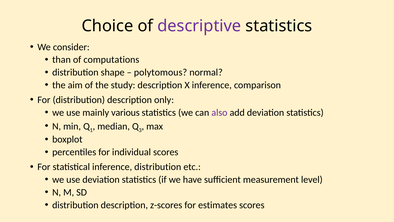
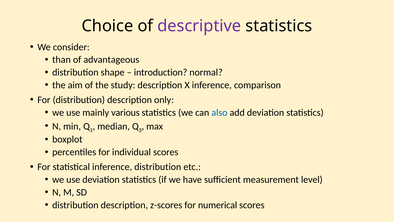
computations: computations -> advantageous
polytomous: polytomous -> introduction
also colour: purple -> blue
estimates: estimates -> numerical
